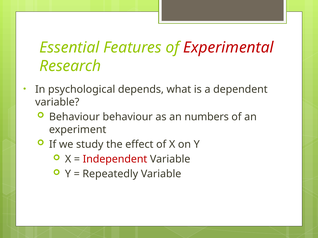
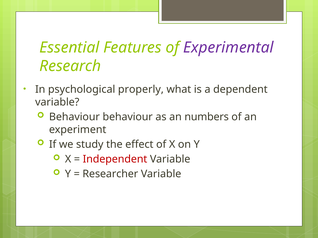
Experimental colour: red -> purple
depends: depends -> properly
Repeatedly: Repeatedly -> Researcher
